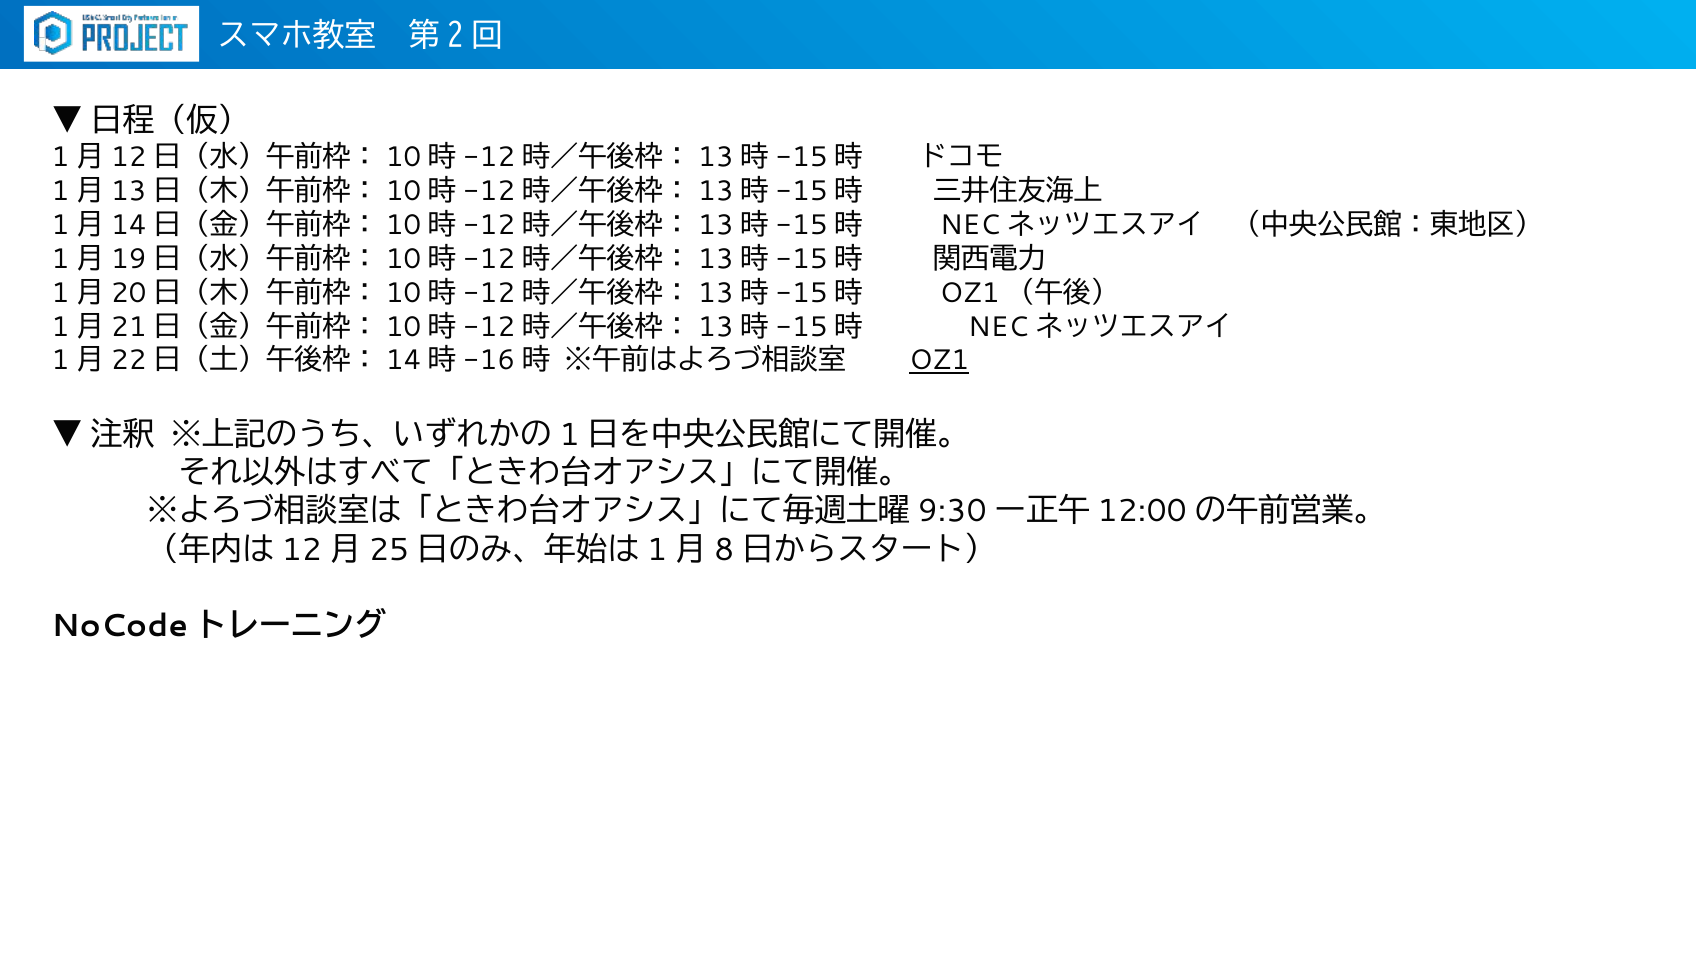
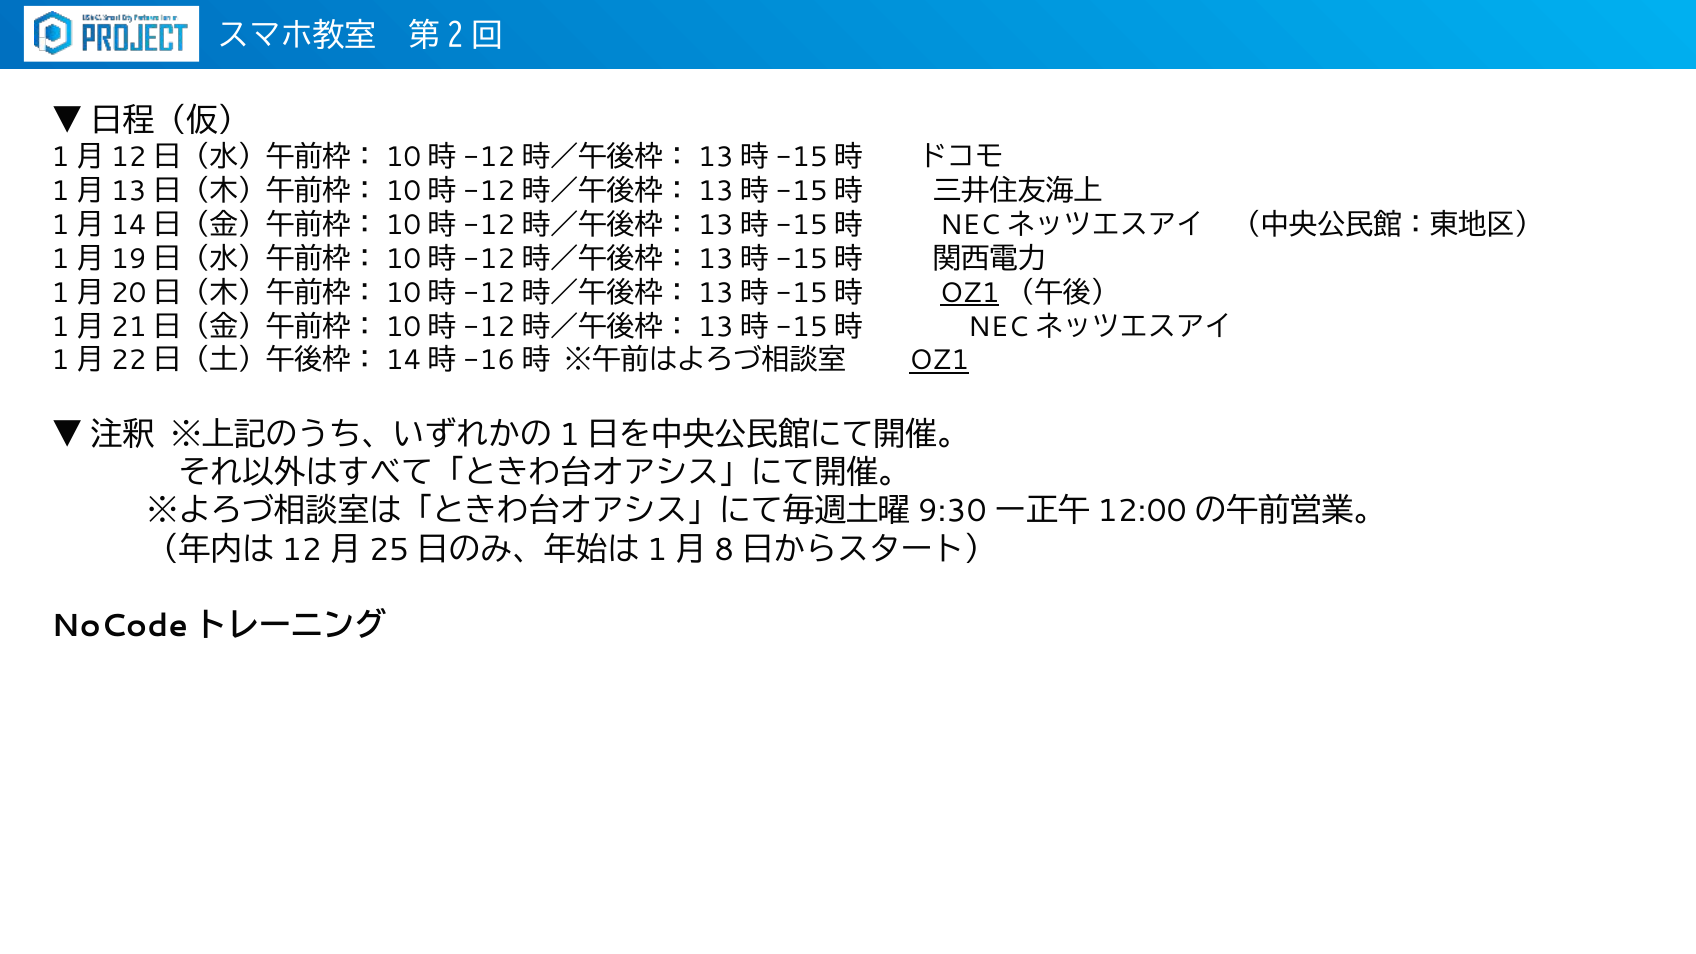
OZ1 at (970, 293) underline: none -> present
